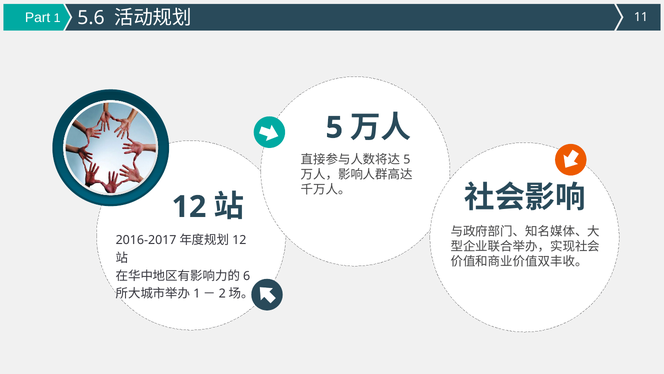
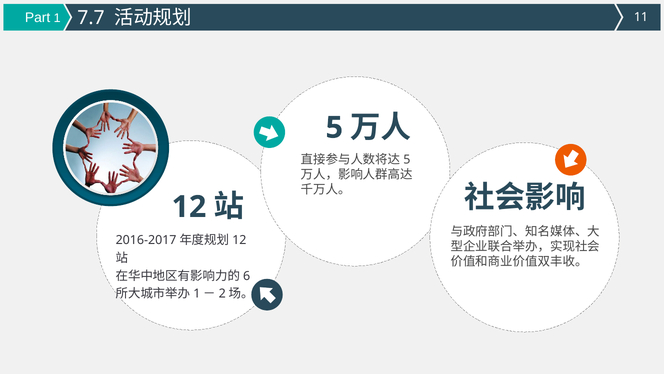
5.6: 5.6 -> 7.7
